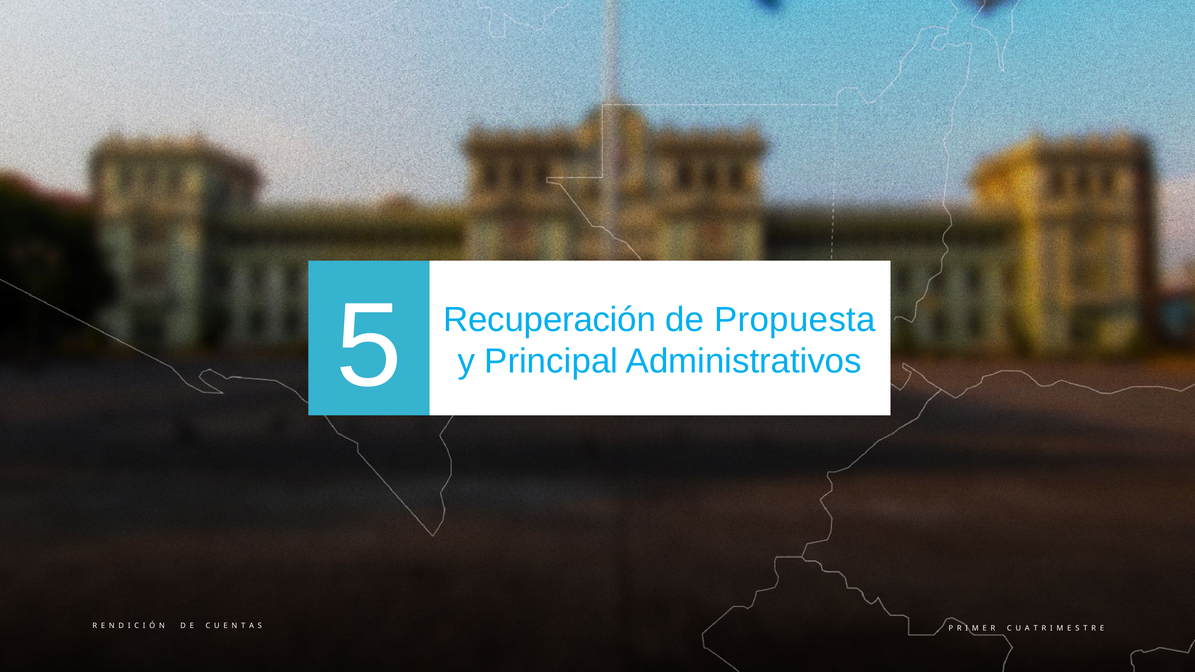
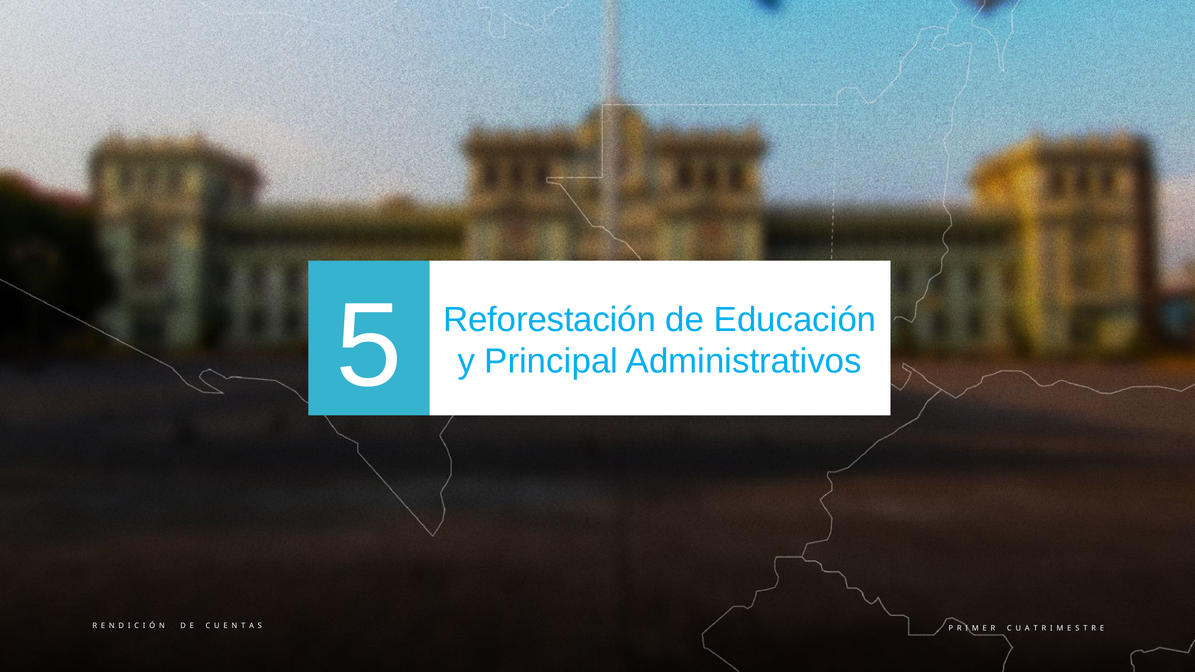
Recuperación: Recuperación -> Reforestación
Propuesta: Propuesta -> Educación
